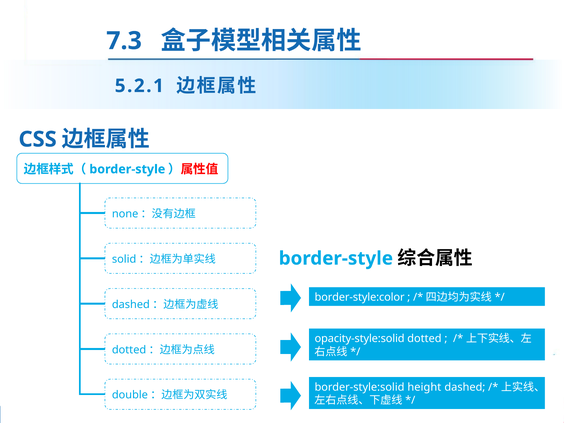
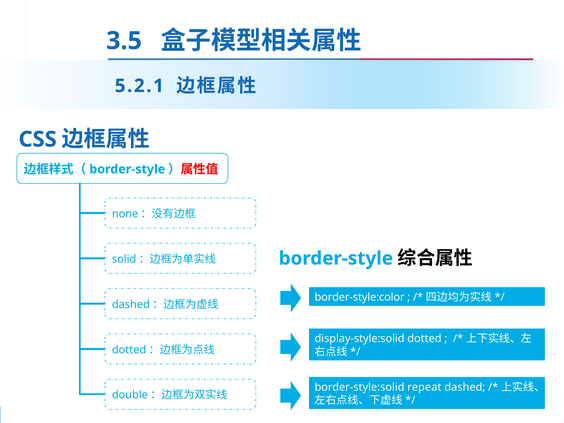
7.3: 7.3 -> 3.5
opacity-style:solid: opacity-style:solid -> display-style:solid
height: height -> repeat
